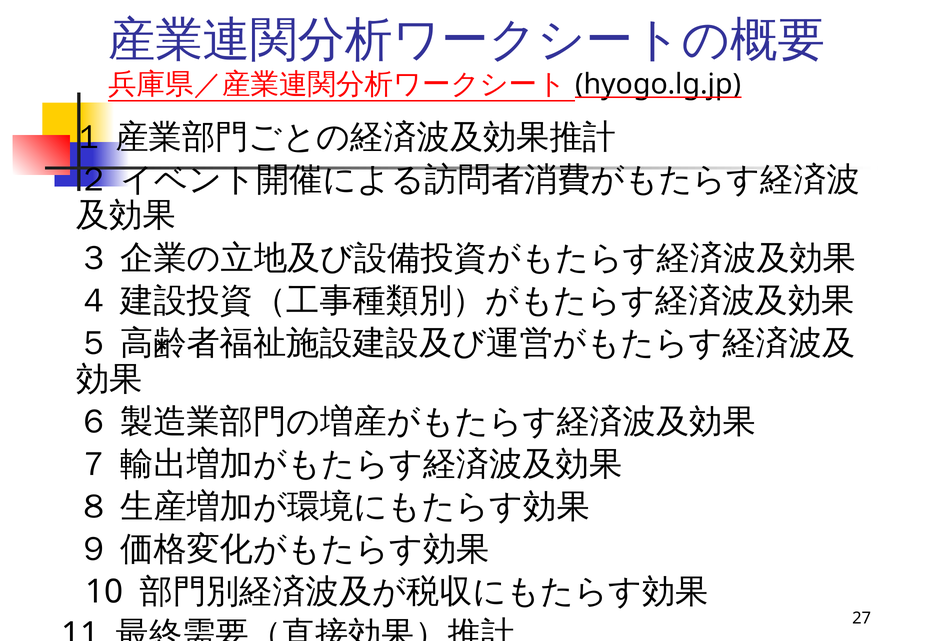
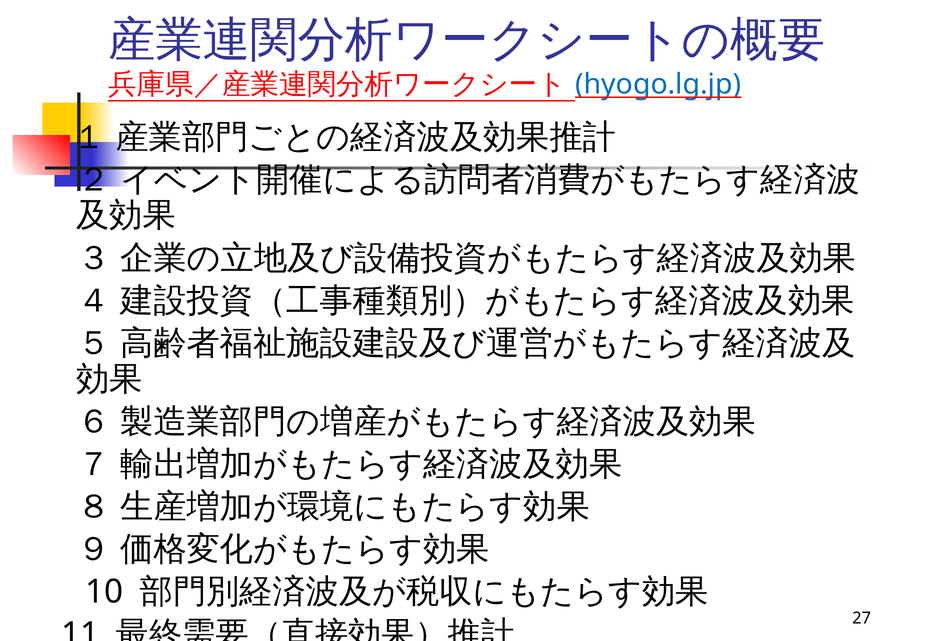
hyogo.lg.jp colour: black -> blue
